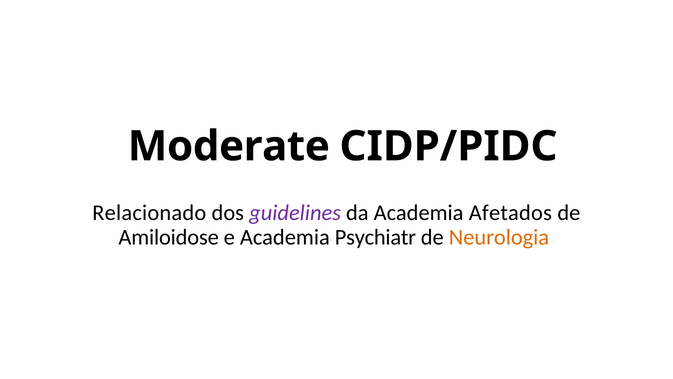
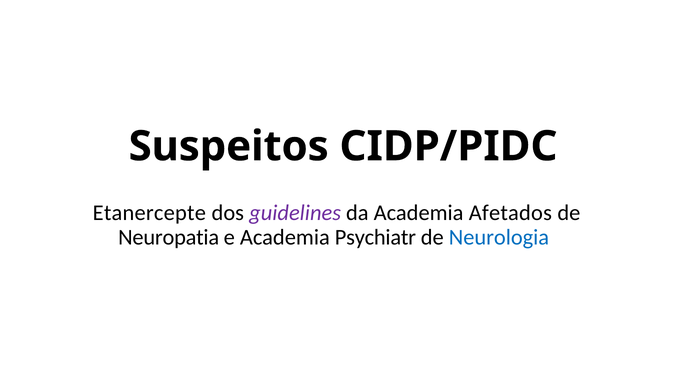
Moderate: Moderate -> Suspeitos
Relacionado: Relacionado -> Etanercepte
Amiloidose: Amiloidose -> Neuropatia
Neurologia colour: orange -> blue
